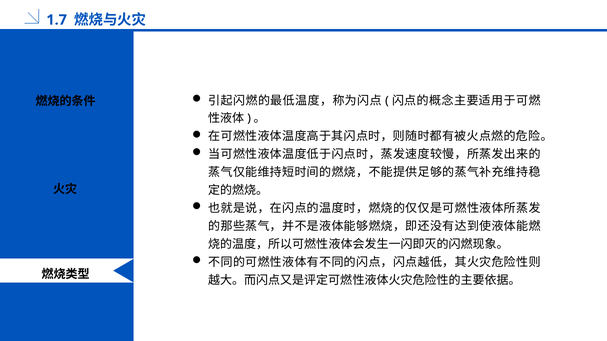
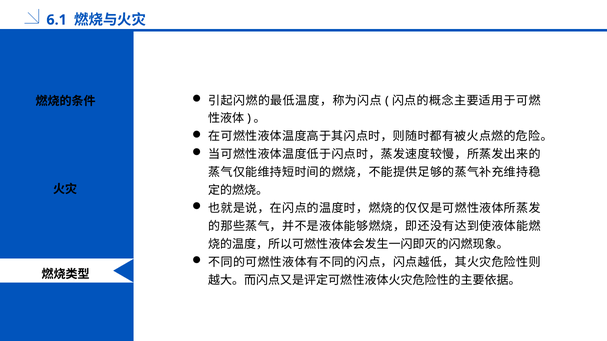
1.7: 1.7 -> 6.1
